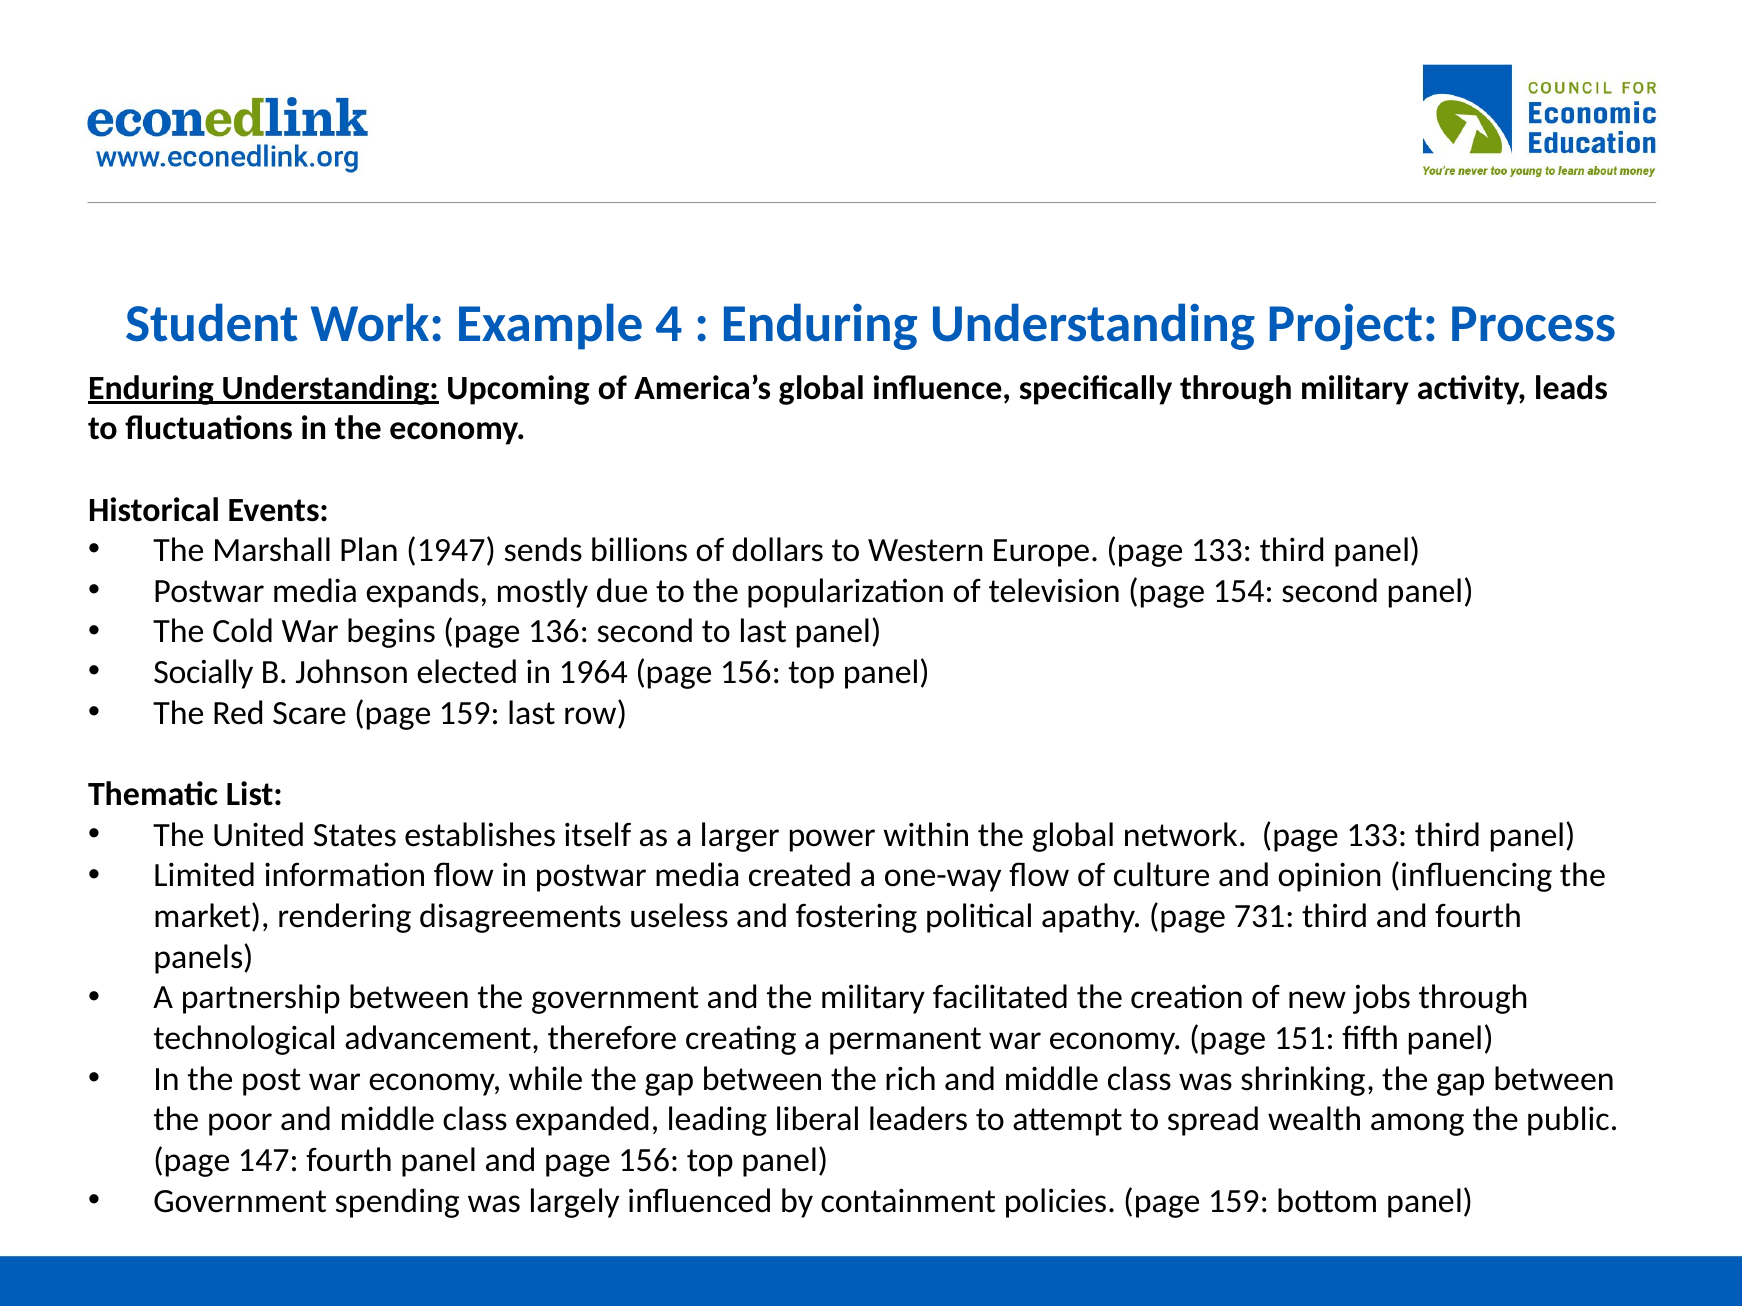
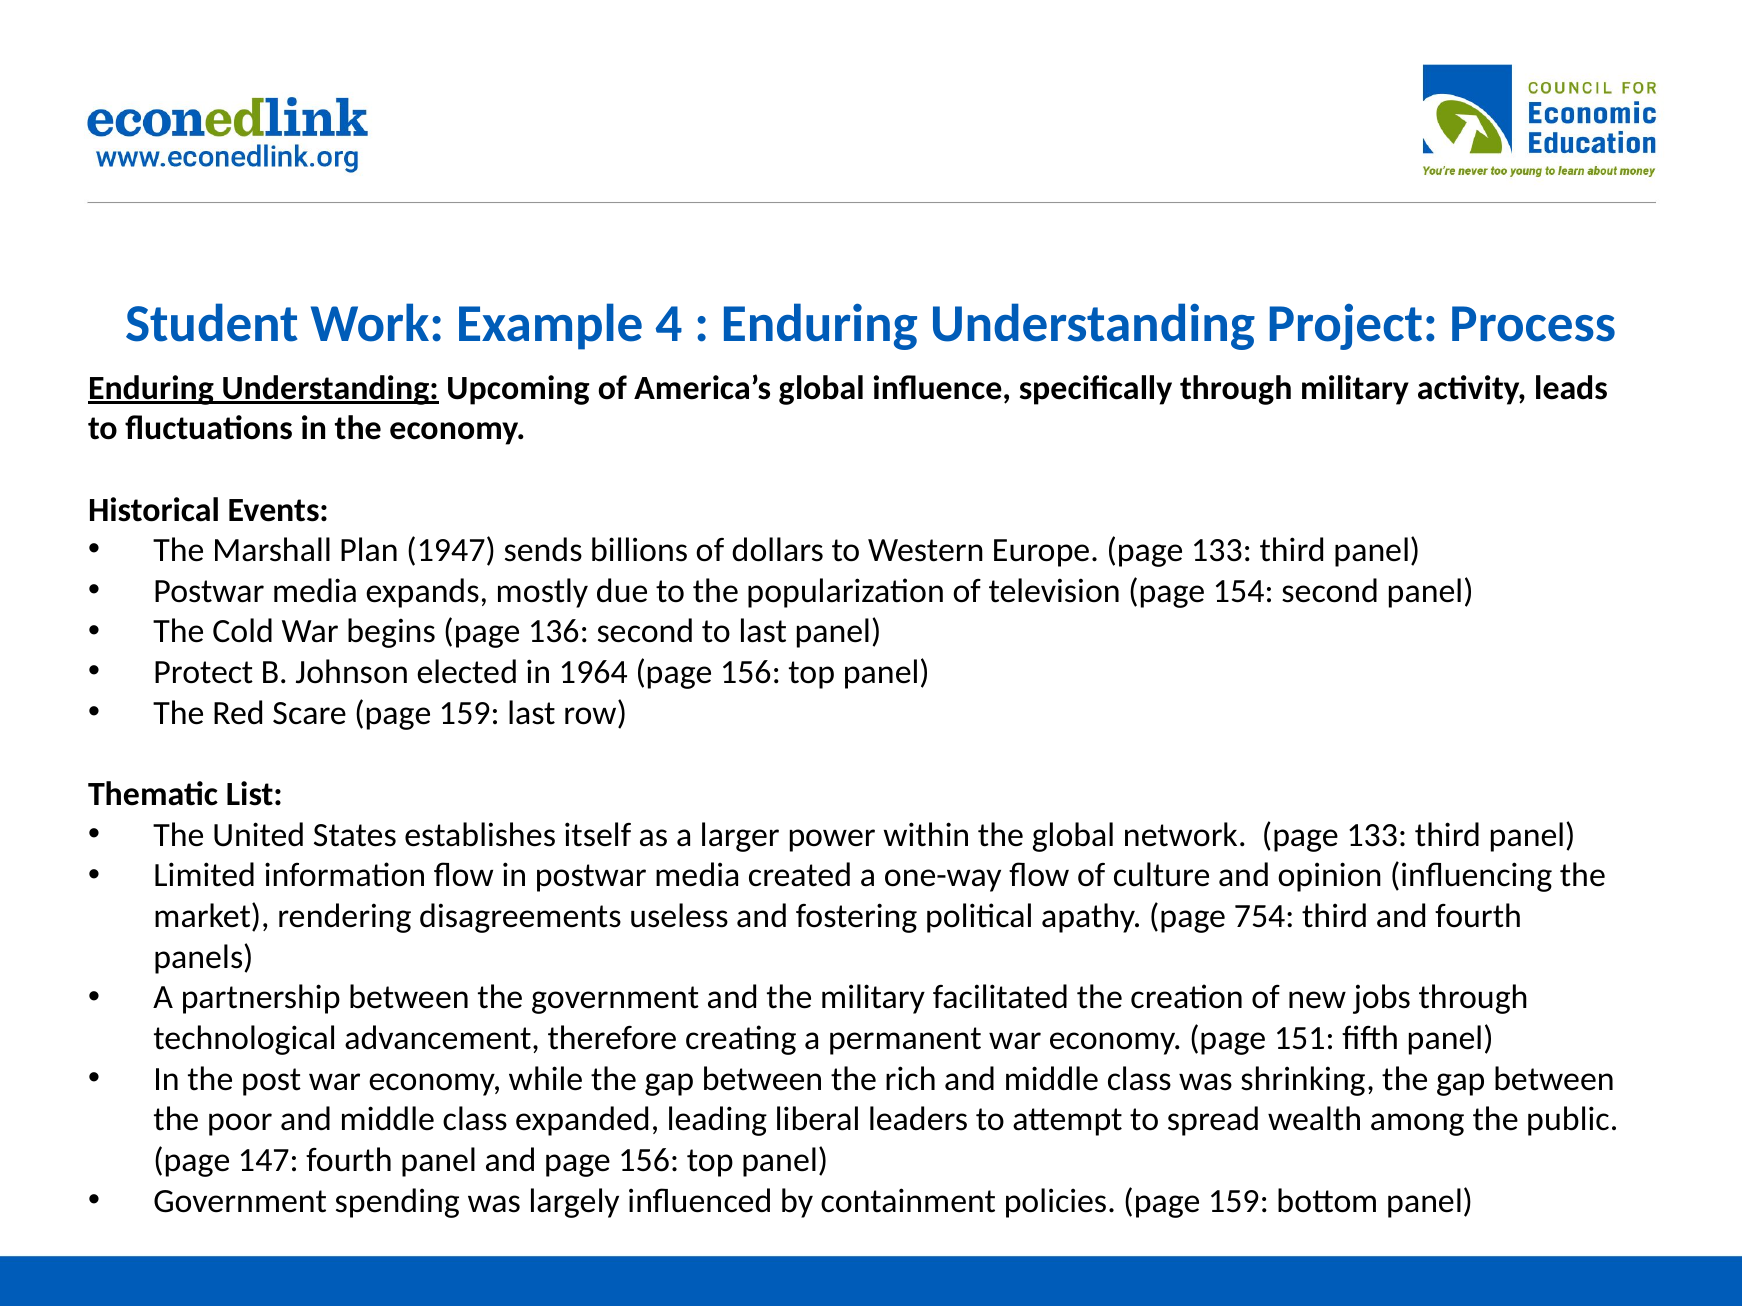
Socially: Socially -> Protect
731: 731 -> 754
